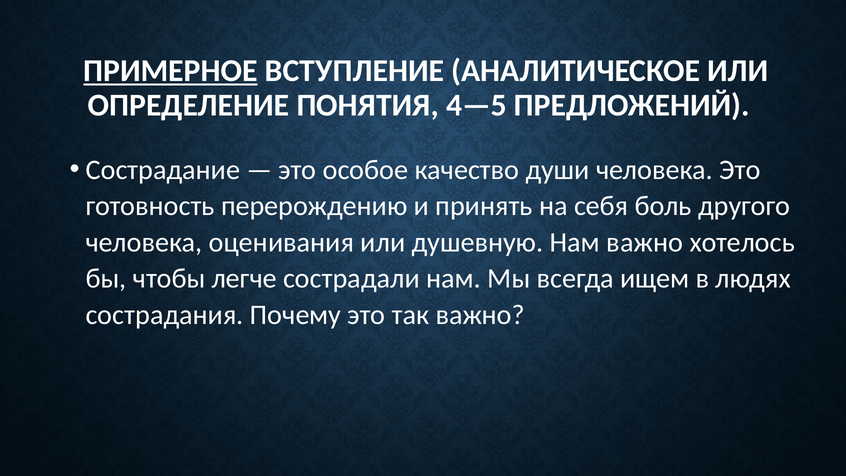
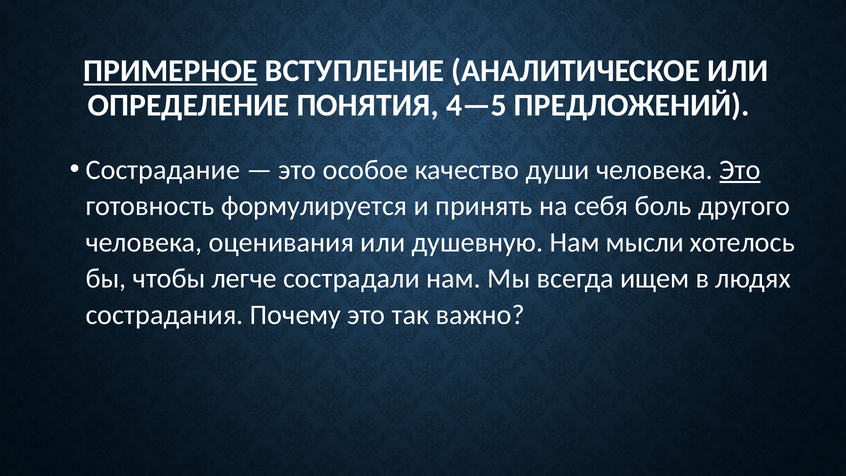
Это at (740, 170) underline: none -> present
перерождению: перерождению -> формулируется
Нам важно: важно -> мысли
